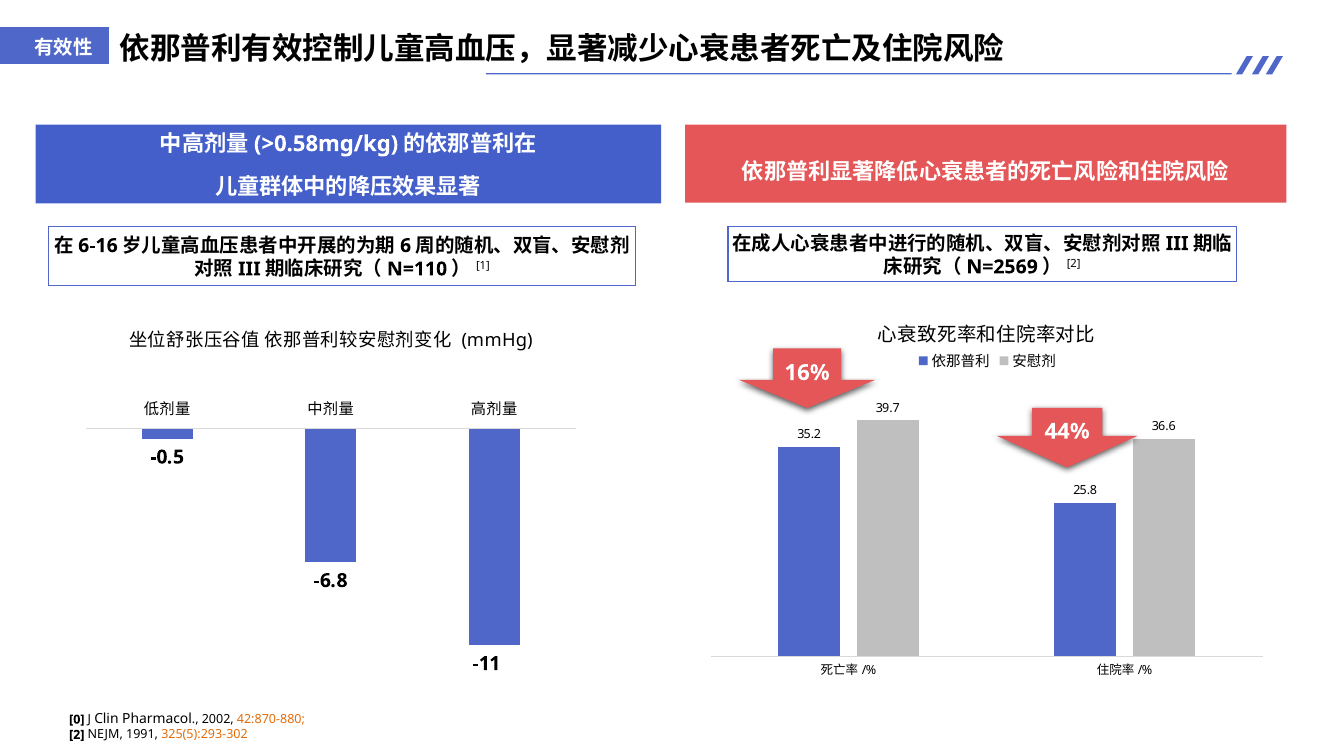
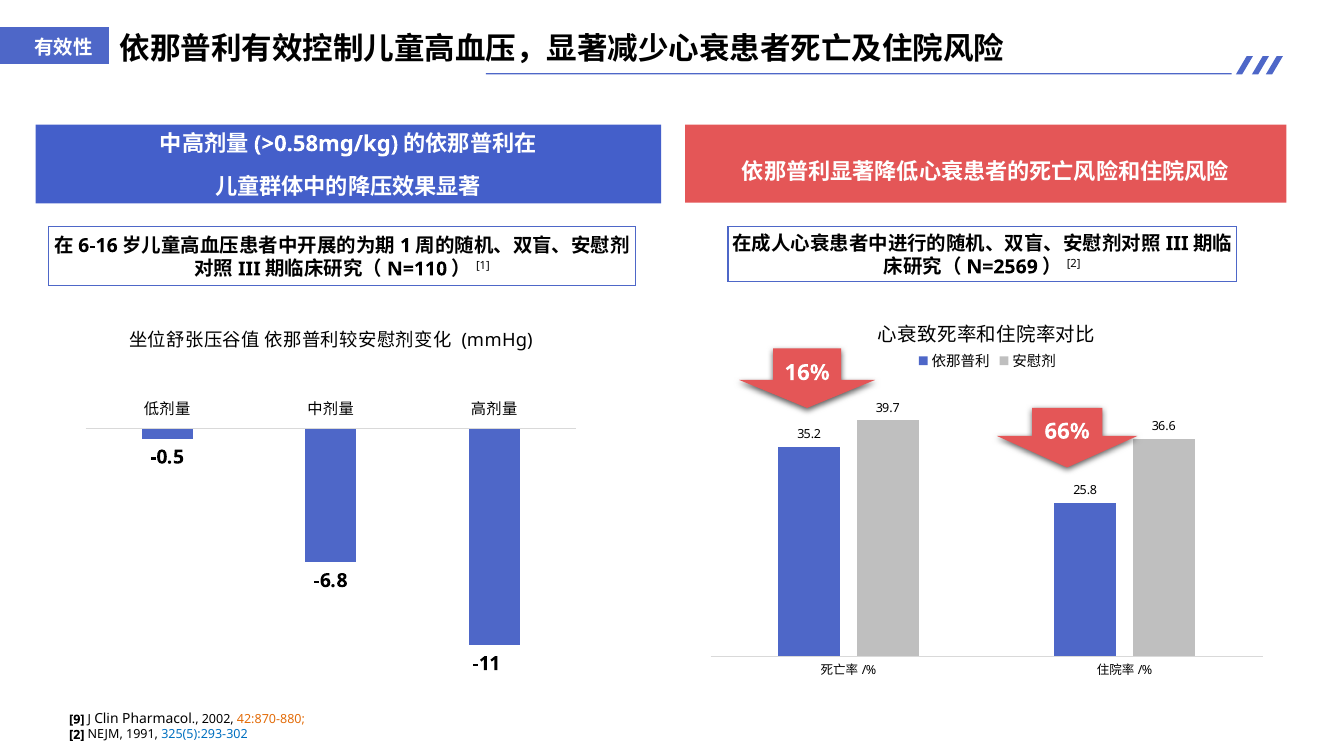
6: 6 -> 1
44%: 44% -> 66%
0: 0 -> 9
325(5):293-302 colour: orange -> blue
